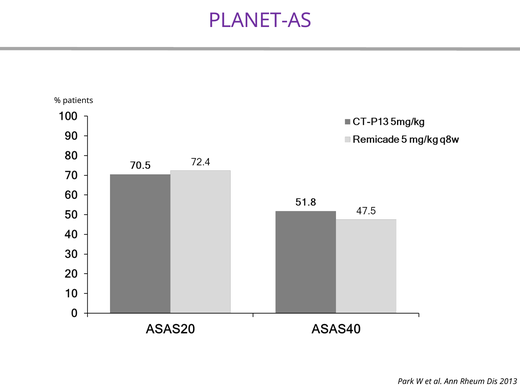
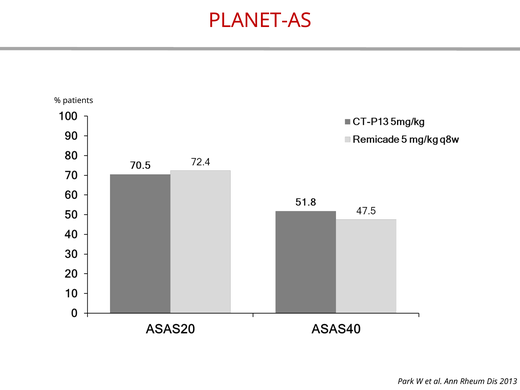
PLANET-AS colour: purple -> red
